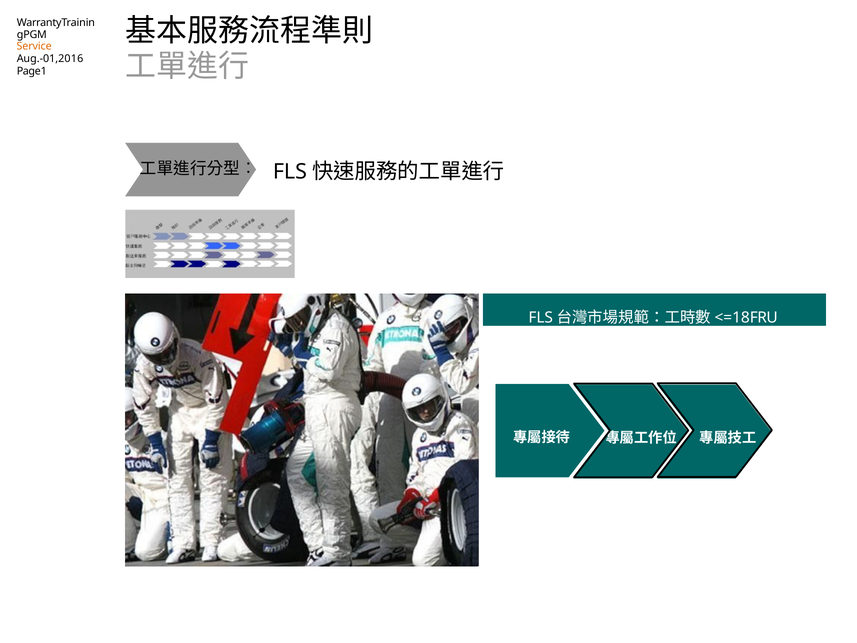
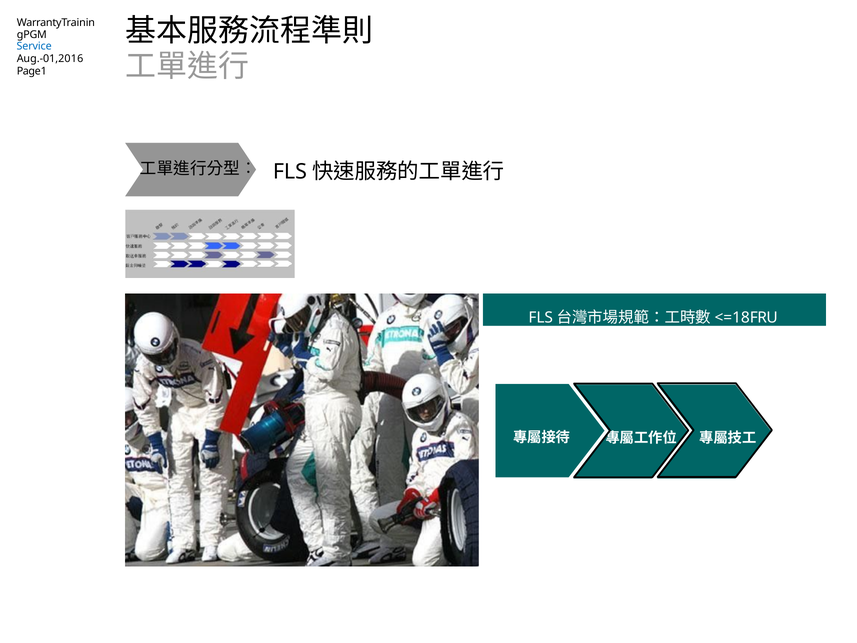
Service colour: orange -> blue
